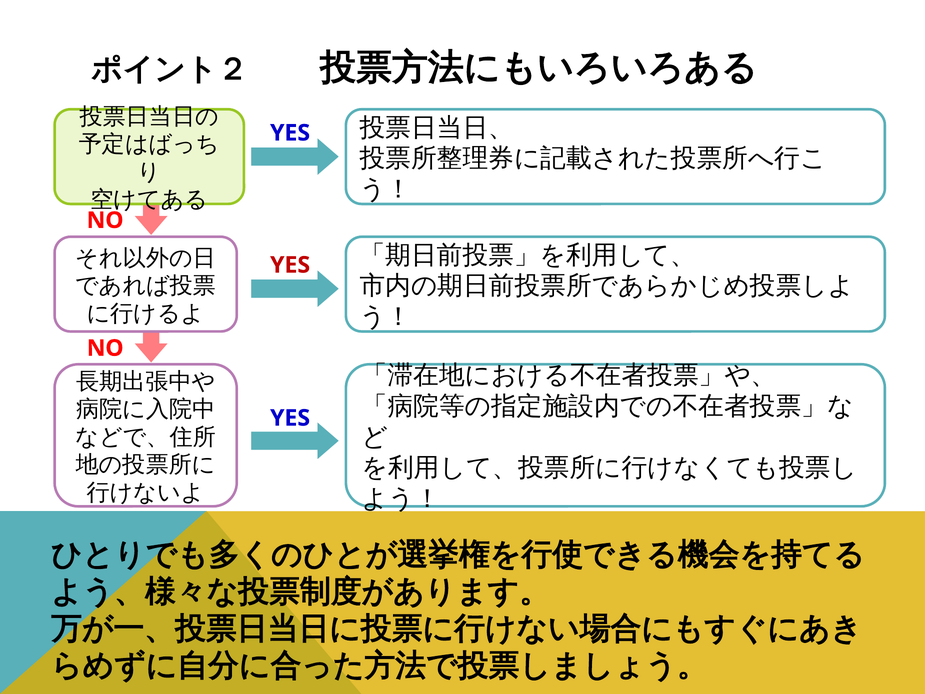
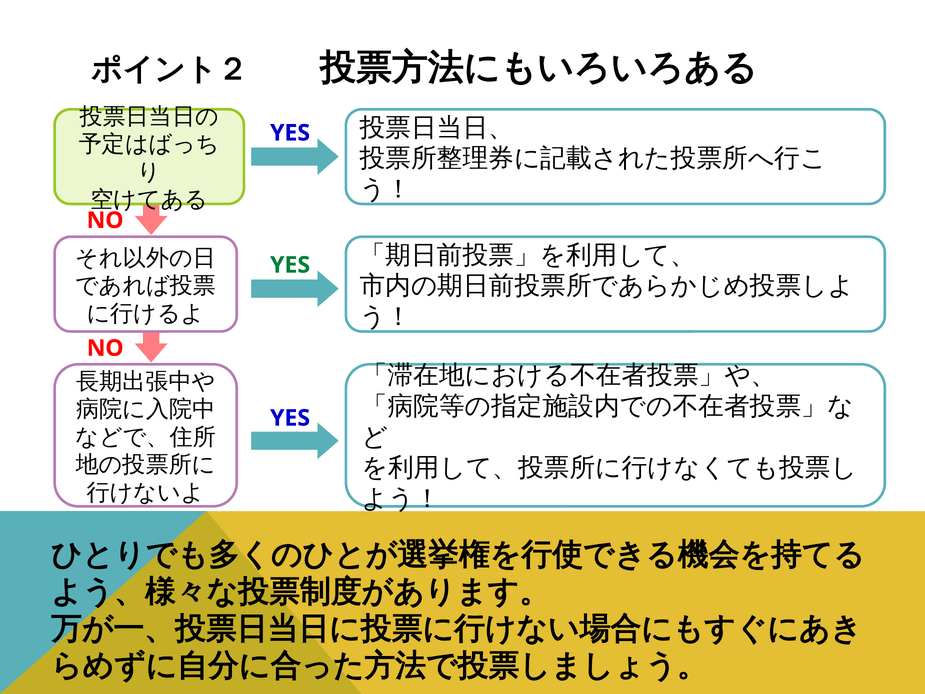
YES at (290, 265) colour: red -> green
